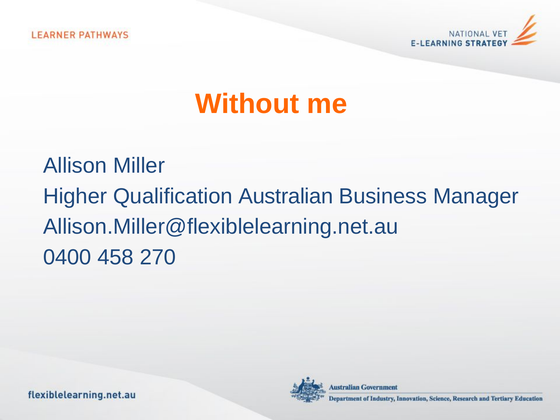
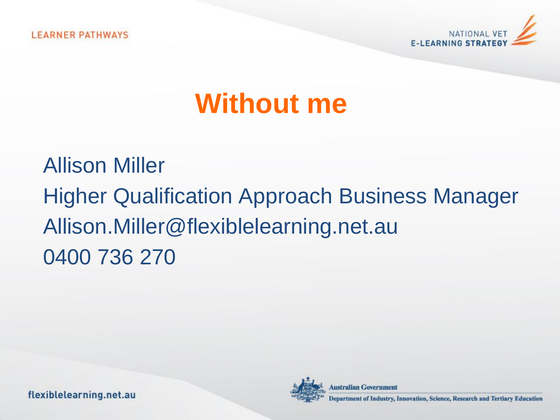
Australian: Australian -> Approach
458: 458 -> 736
